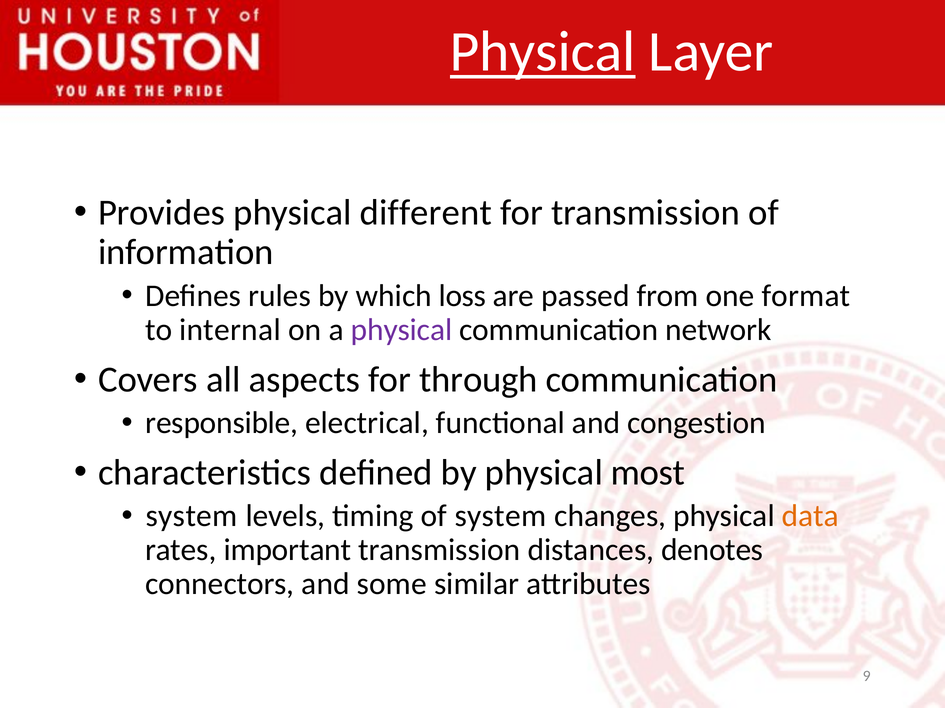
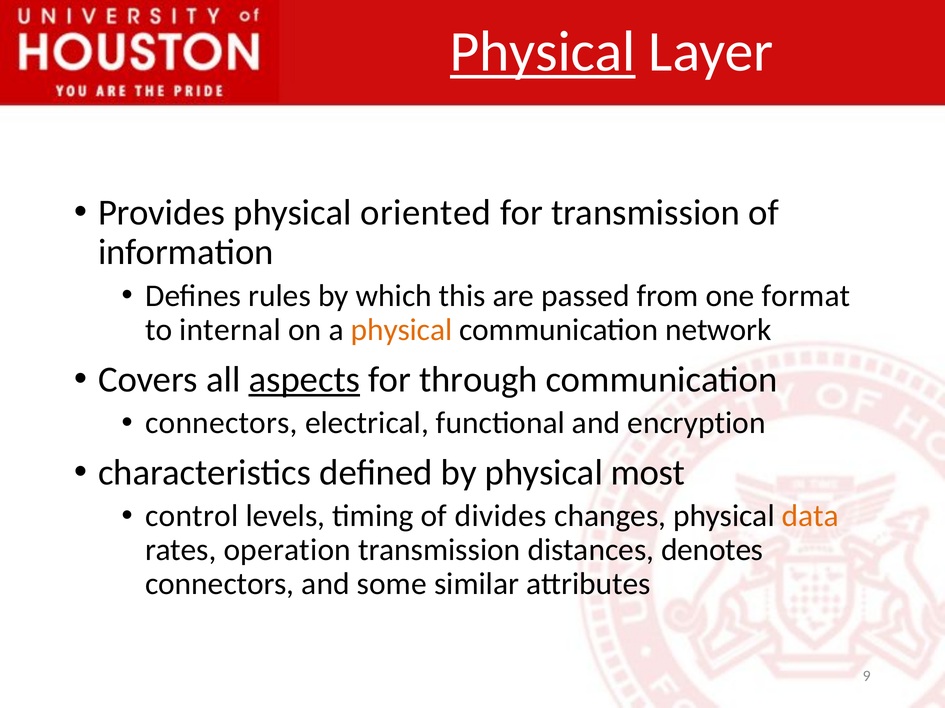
different: different -> oriented
loss: loss -> this
physical at (402, 330) colour: purple -> orange
aspects underline: none -> present
responsible at (222, 423): responsible -> connectors
congestion: congestion -> encryption
system at (192, 517): system -> control
of system: system -> divides
important: important -> operation
